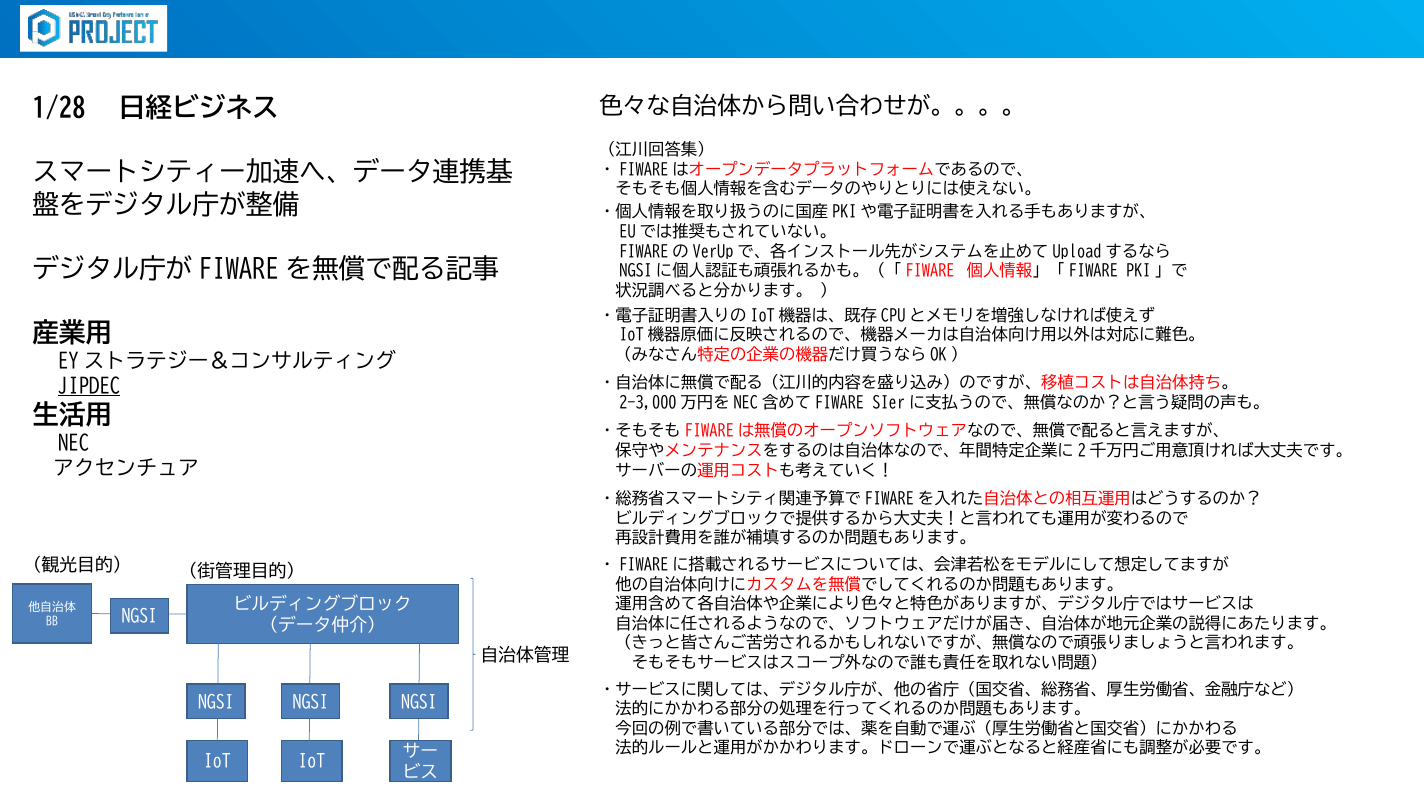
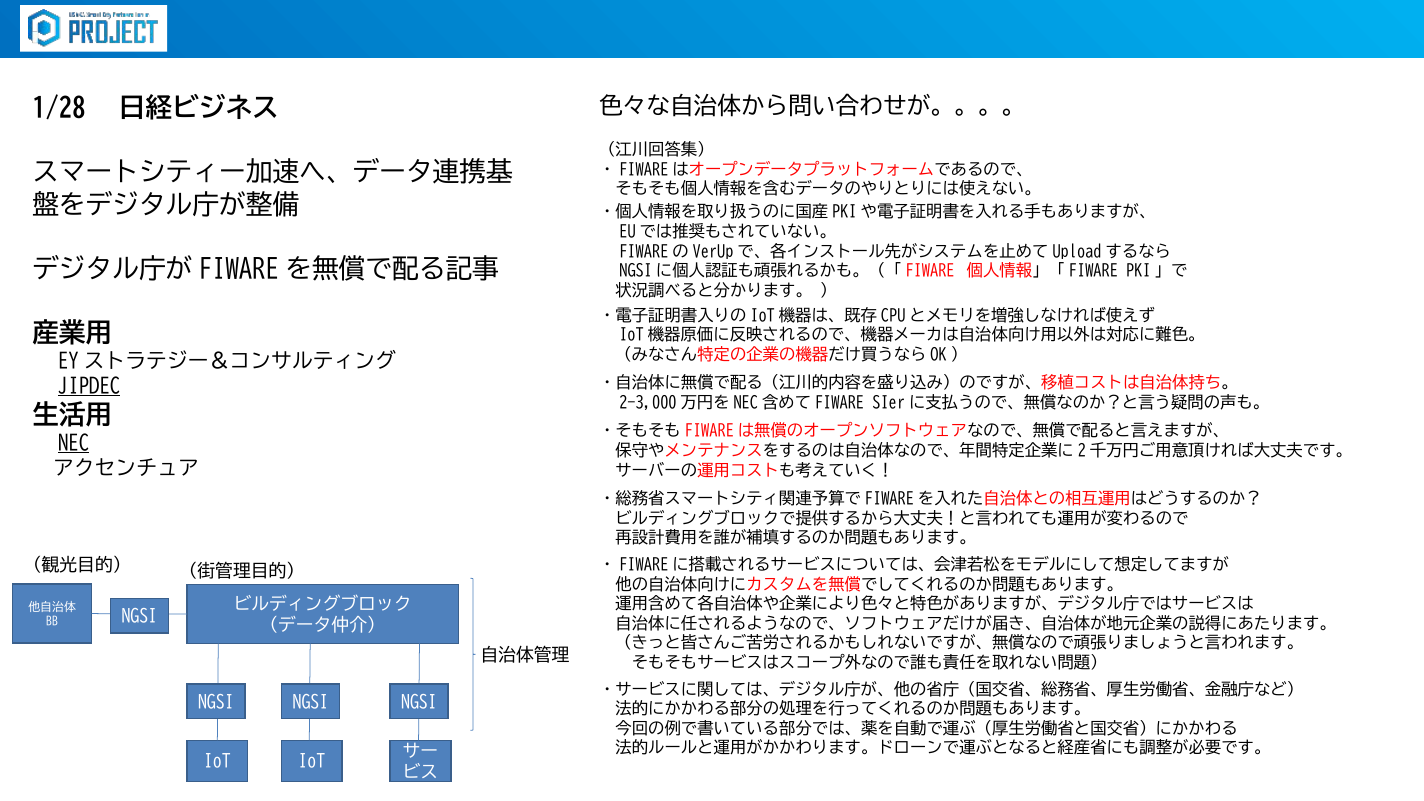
NEC underline: none -> present
